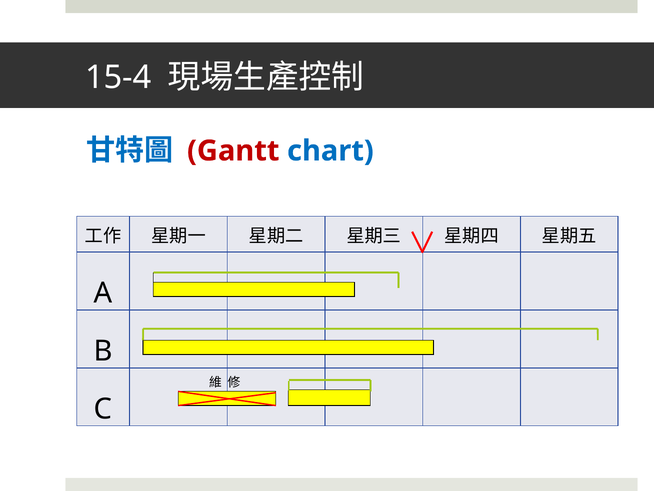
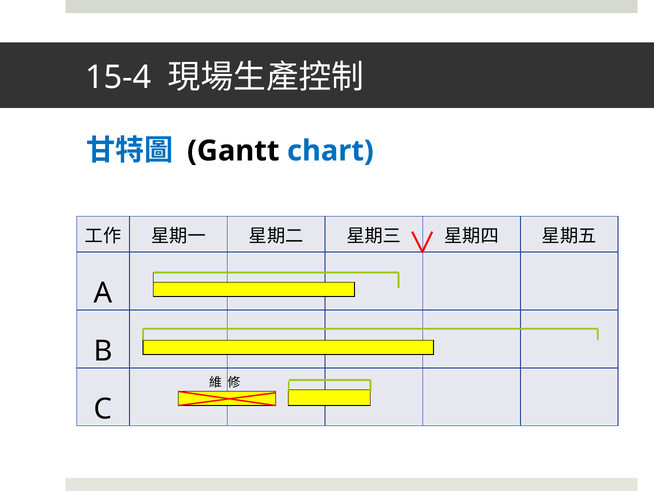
Gantt colour: red -> black
